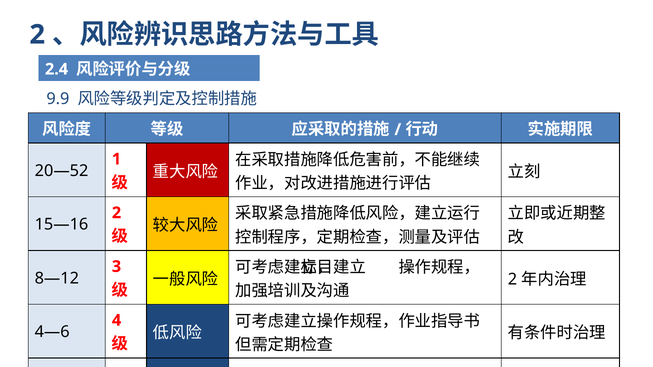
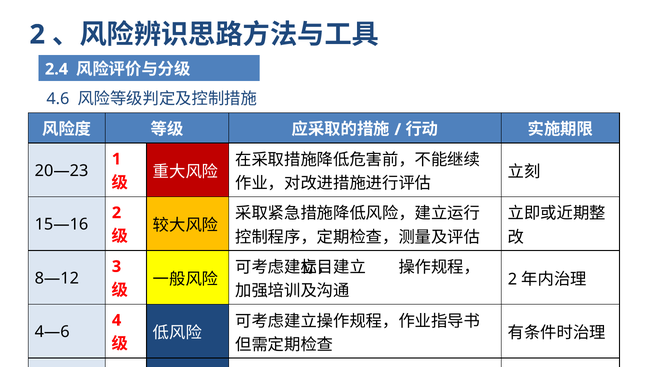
9.9: 9.9 -> 4.6
20—52: 20—52 -> 20—23
